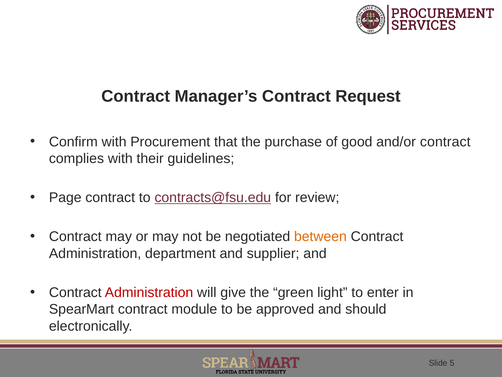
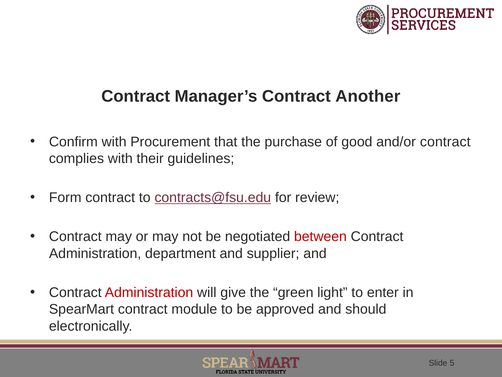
Request: Request -> Another
Page: Page -> Form
between colour: orange -> red
